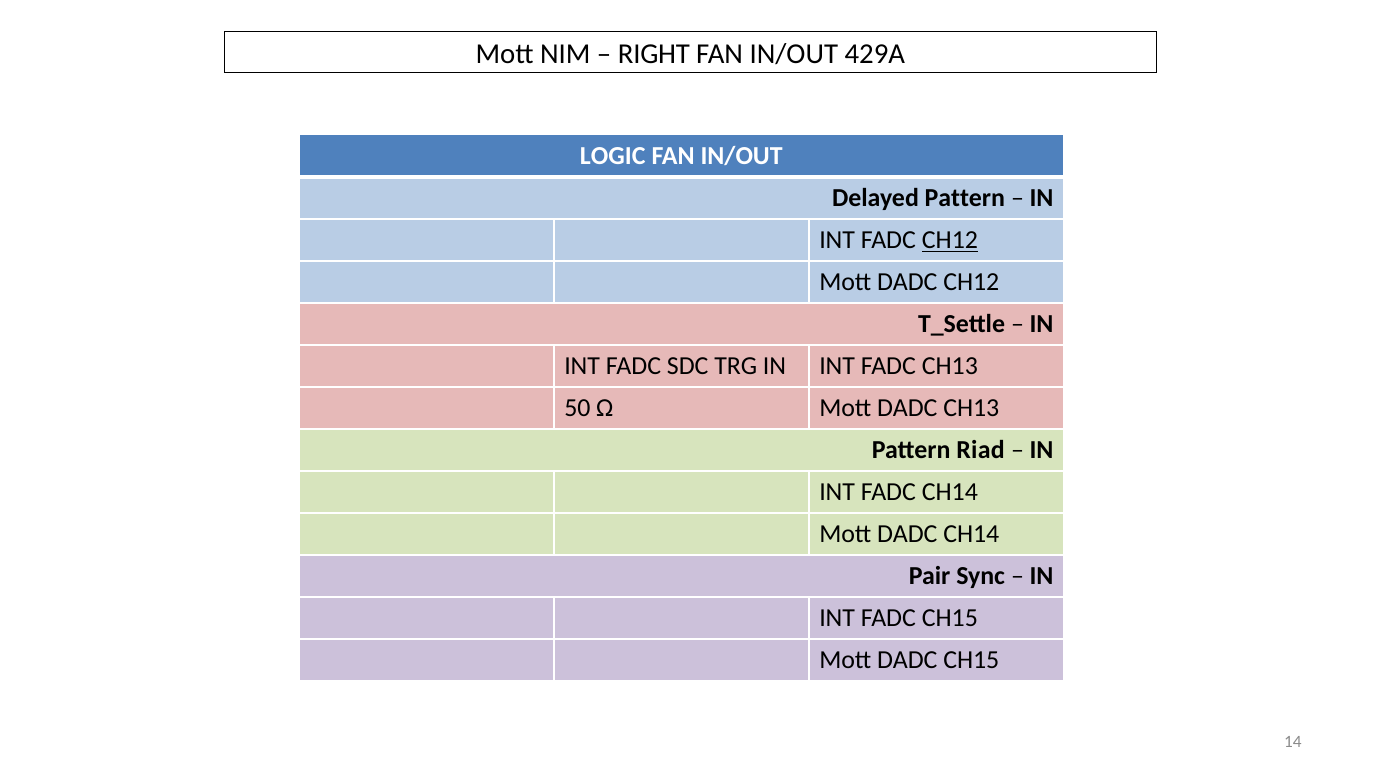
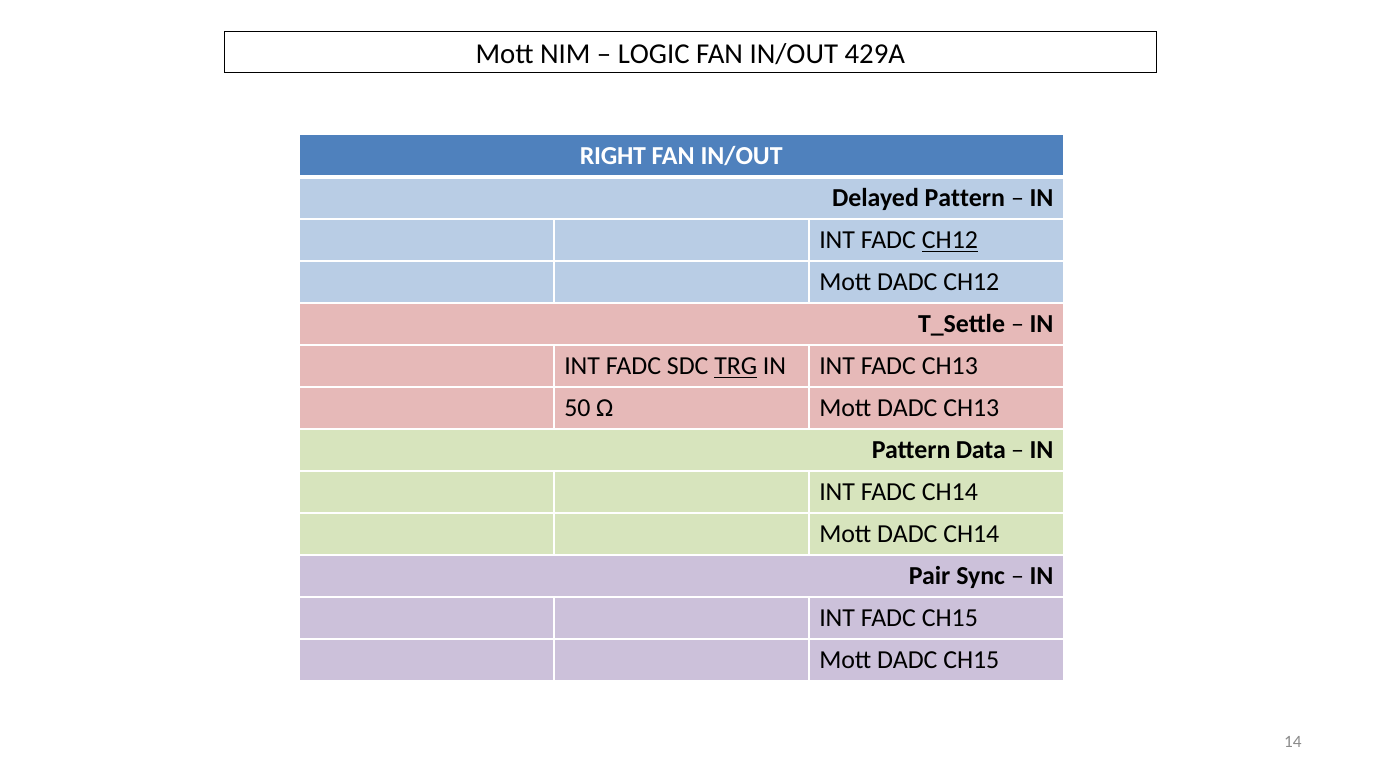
RIGHT: RIGHT -> LOGIC
LOGIC: LOGIC -> RIGHT
TRG underline: none -> present
Riad: Riad -> Data
